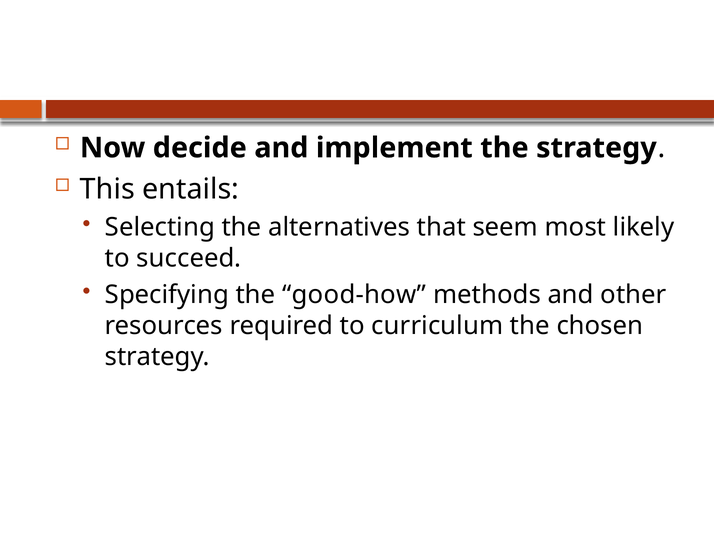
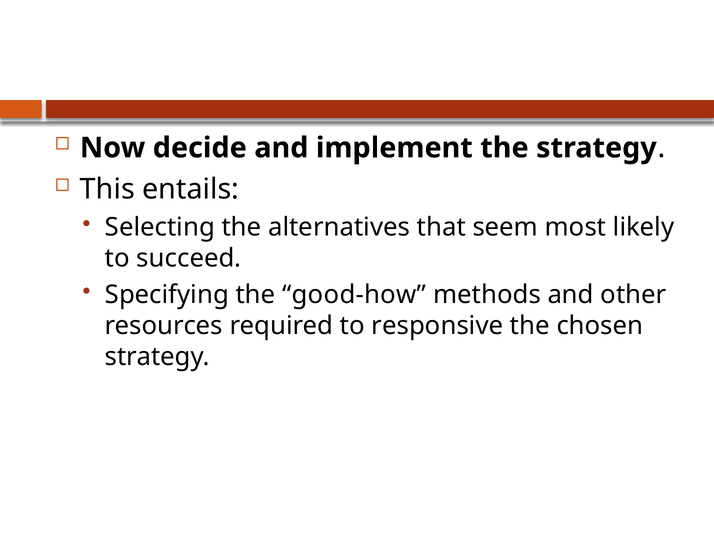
curriculum: curriculum -> responsive
